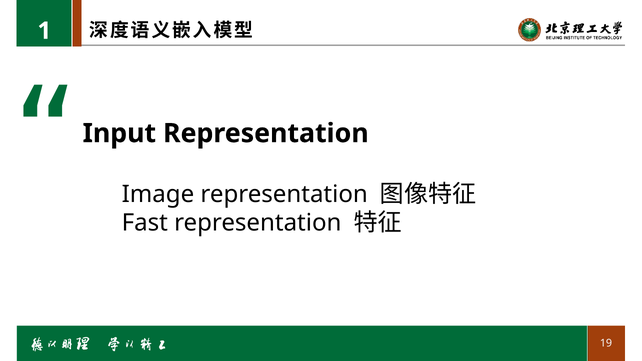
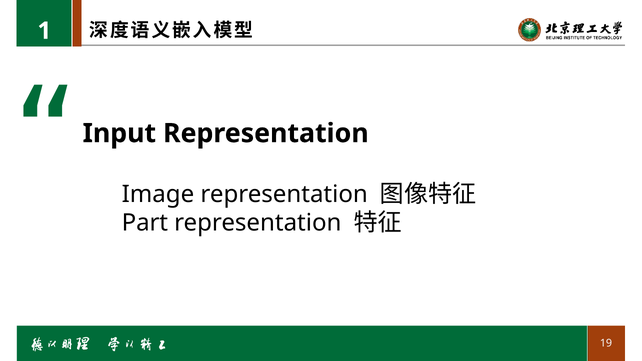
Fast: Fast -> Part
